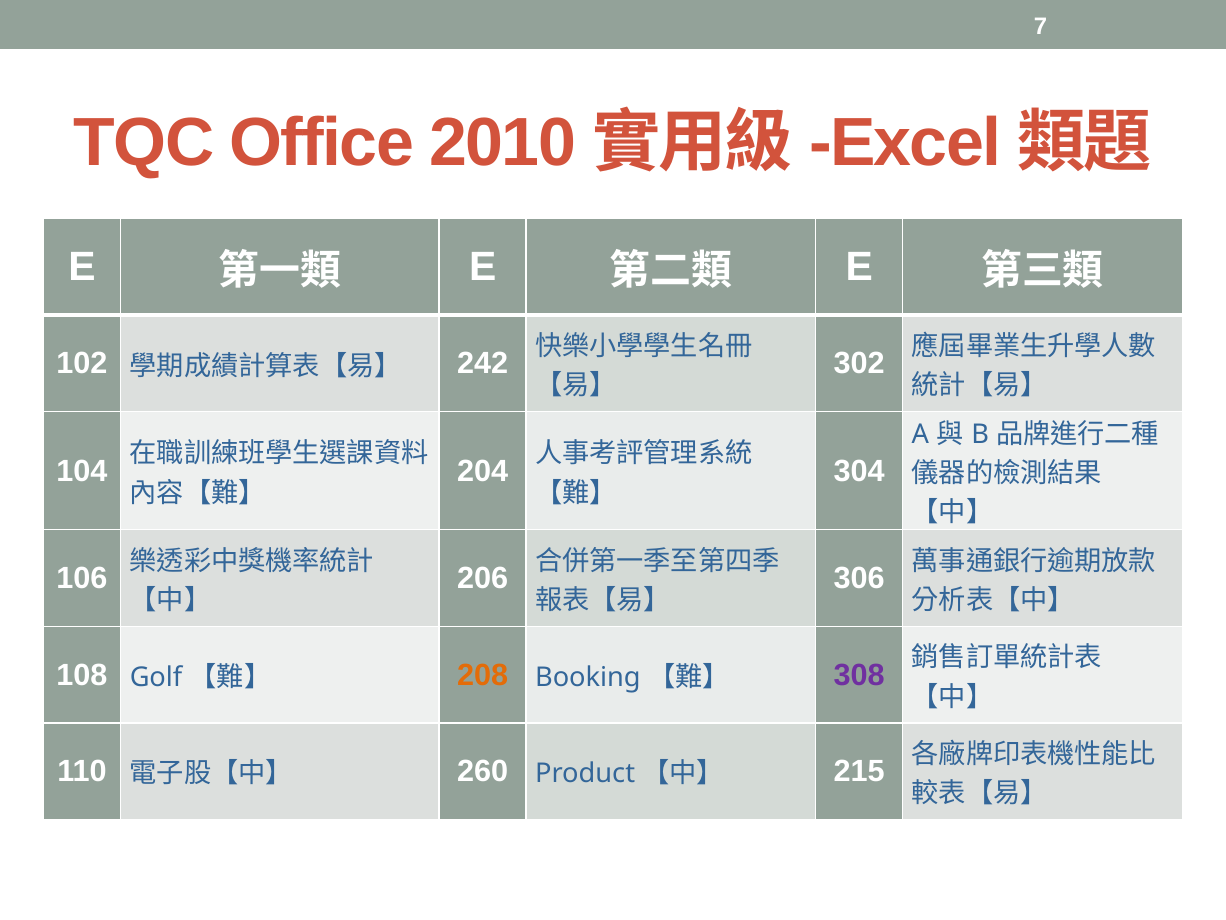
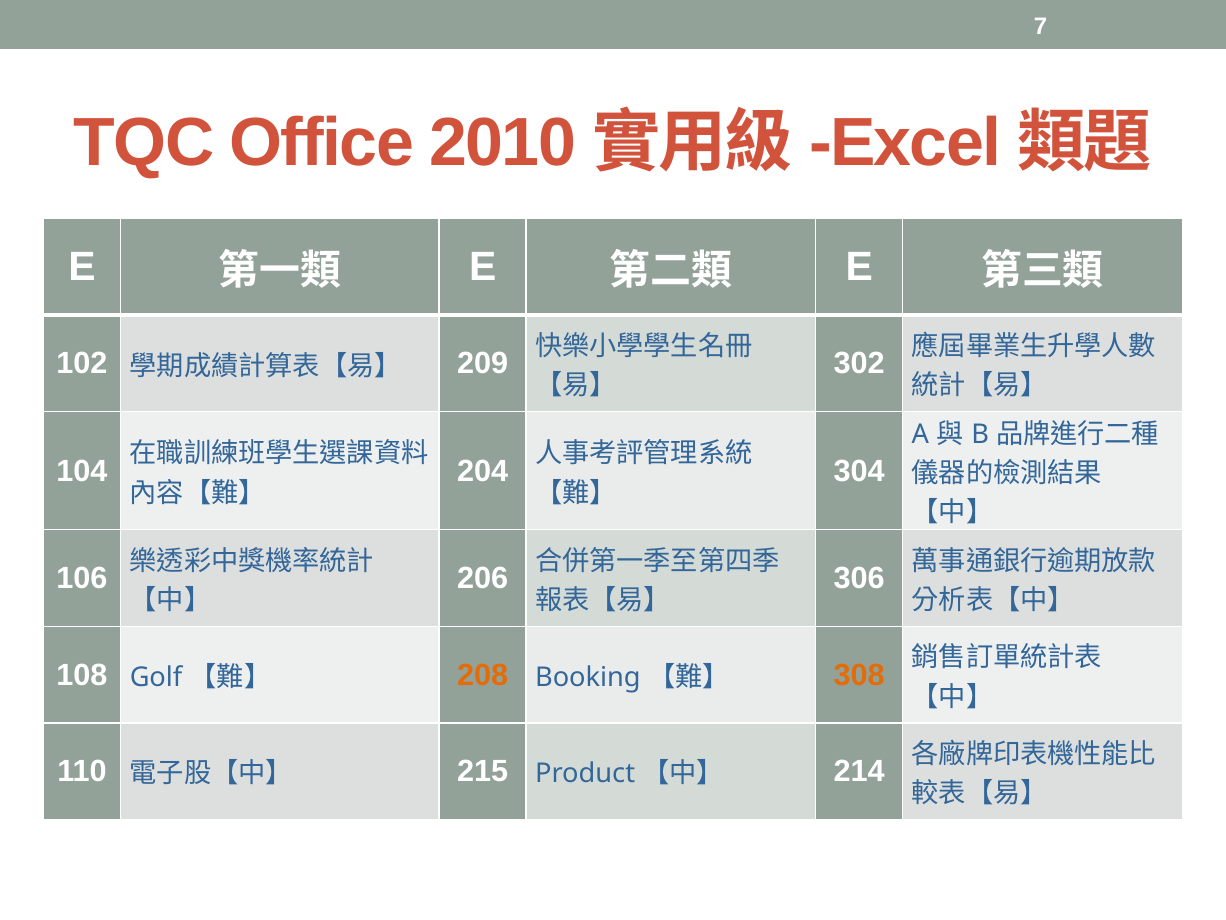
242: 242 -> 209
308 colour: purple -> orange
260: 260 -> 215
215: 215 -> 214
